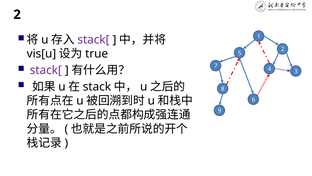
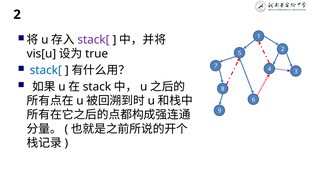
stack[ at (46, 70) colour: purple -> blue
